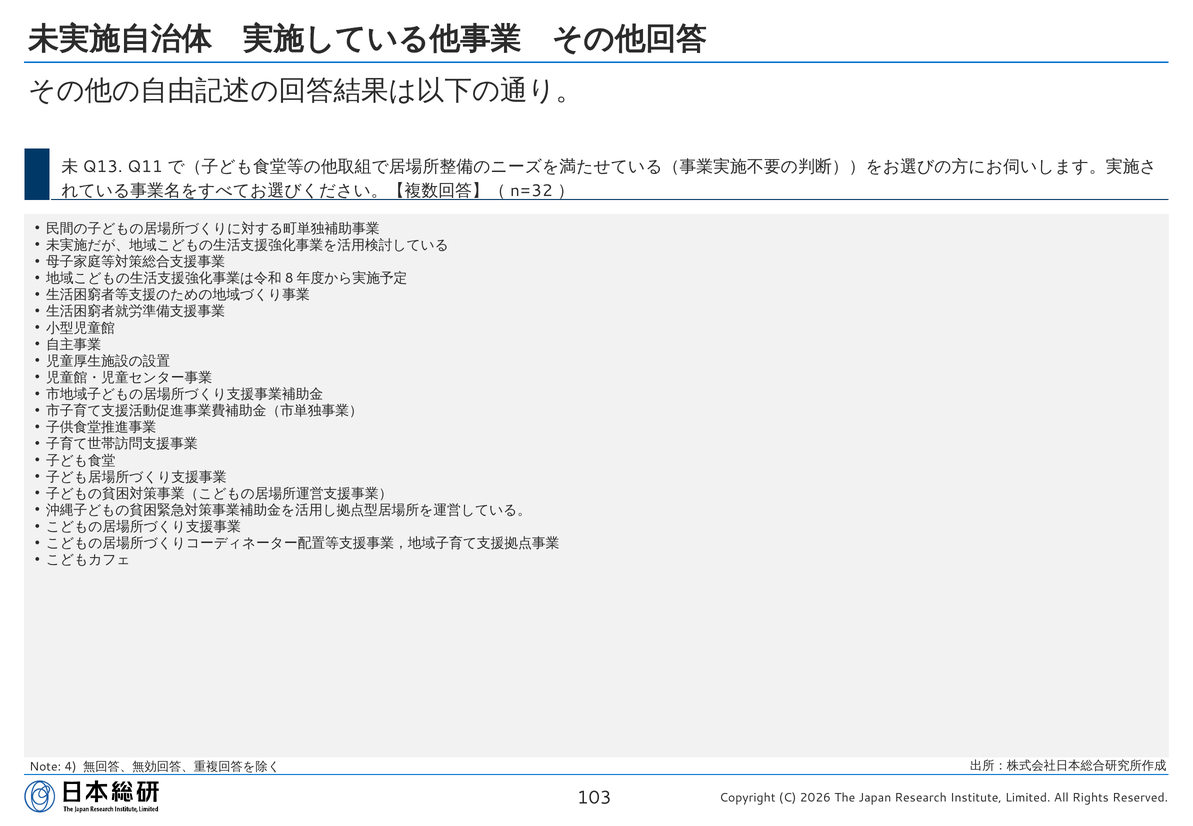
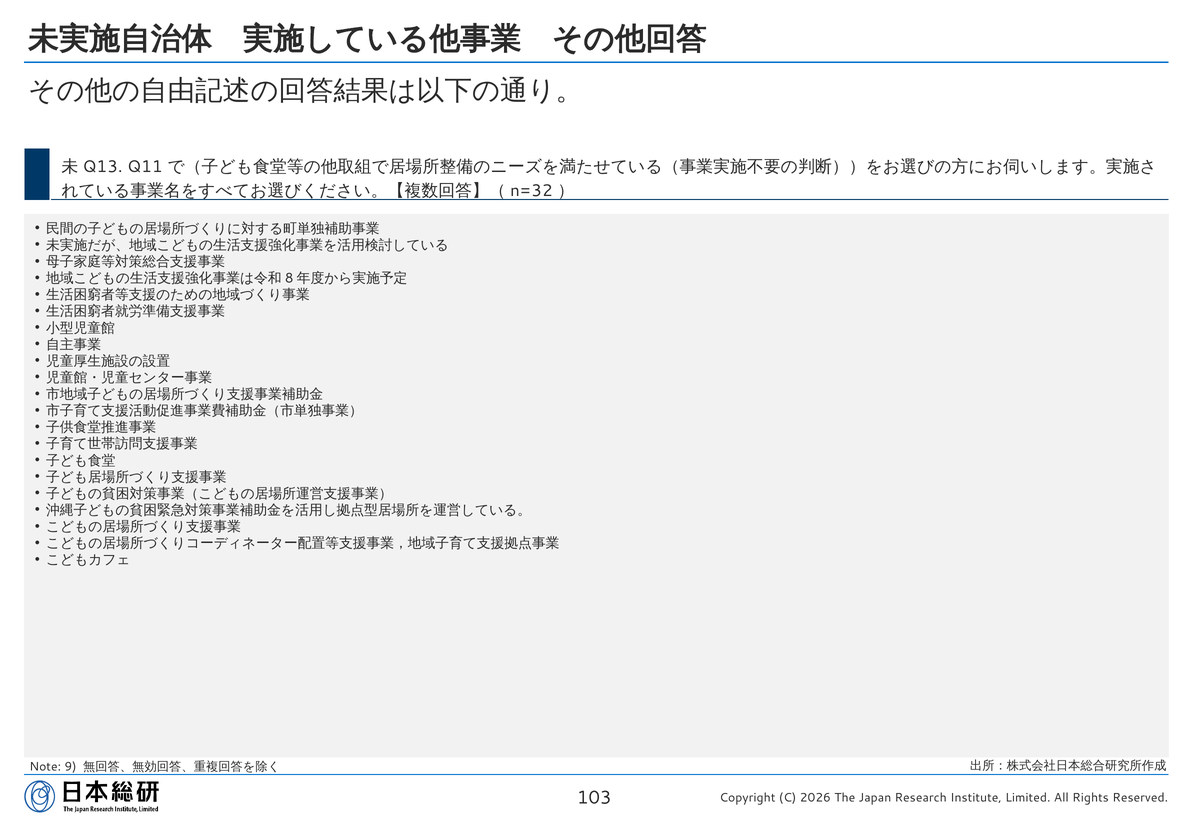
4: 4 -> 9
